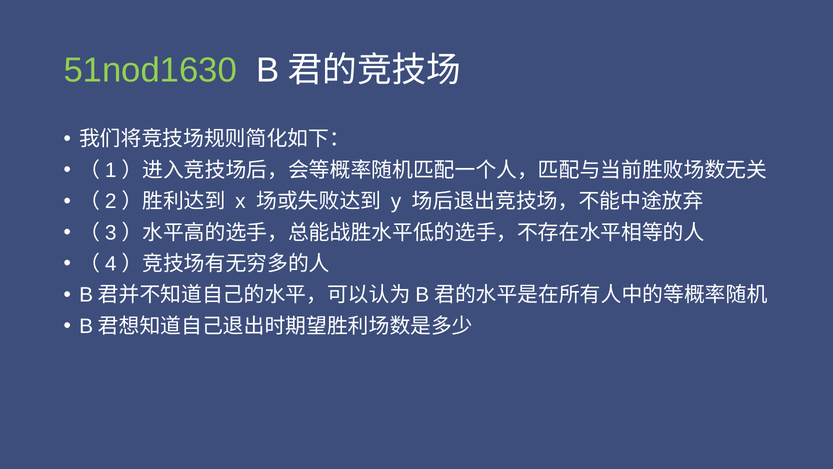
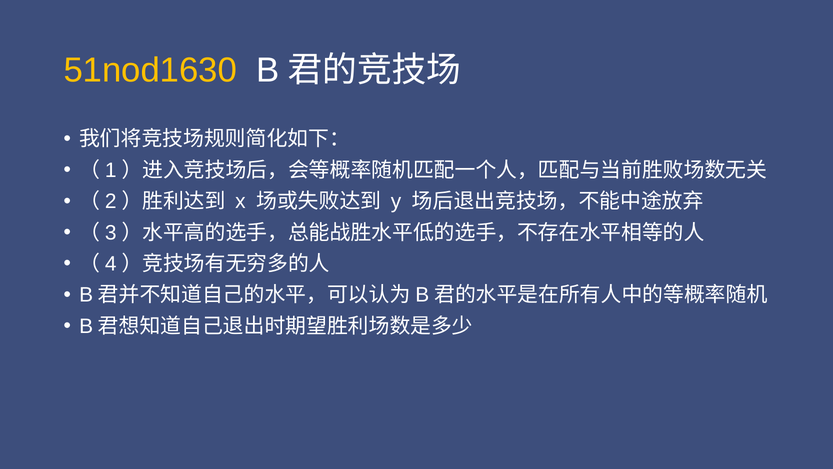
51nod1630 colour: light green -> yellow
